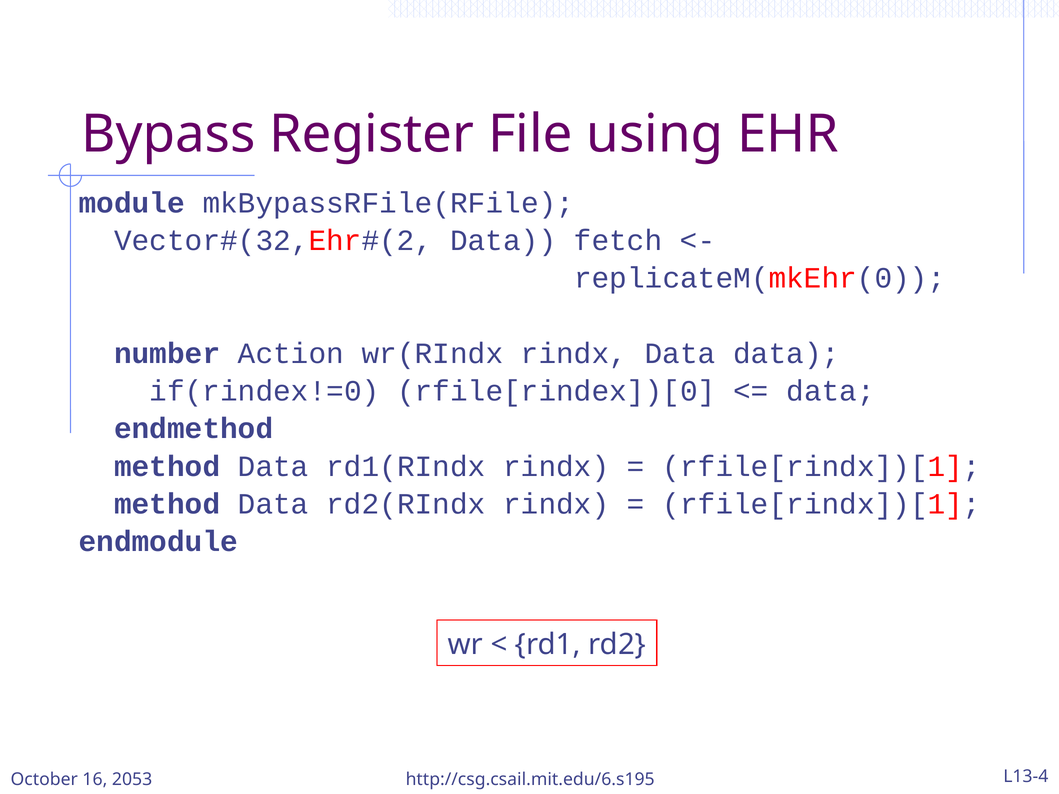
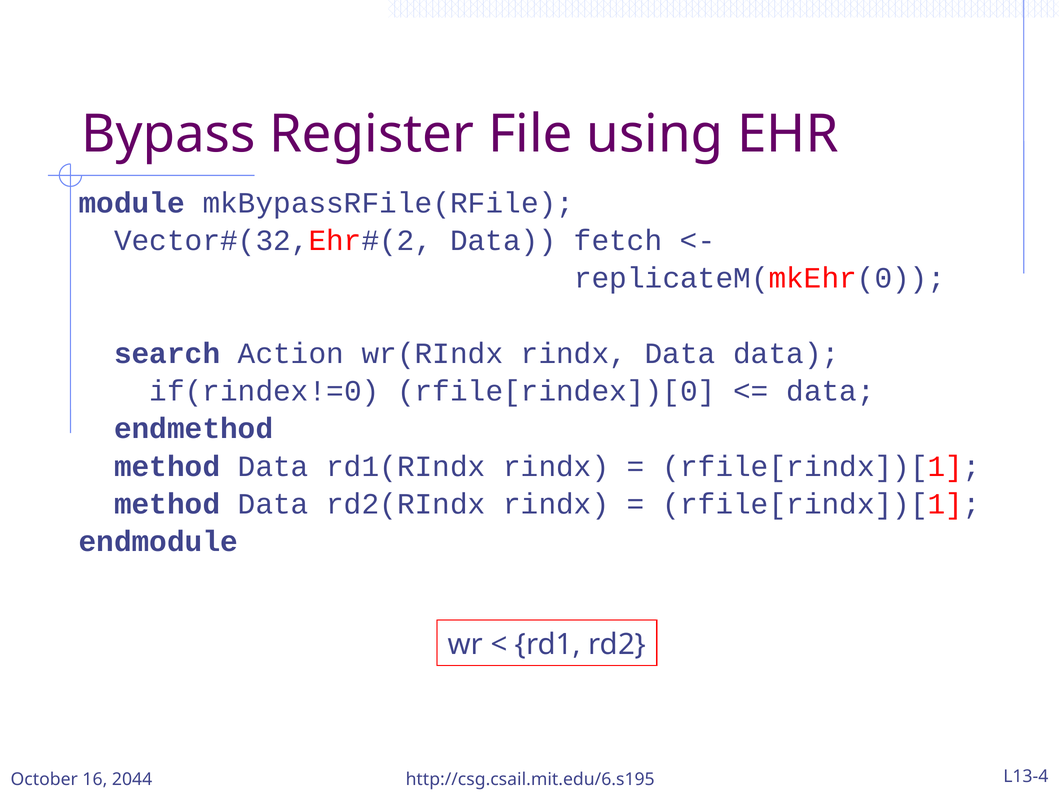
number: number -> search
2053: 2053 -> 2044
